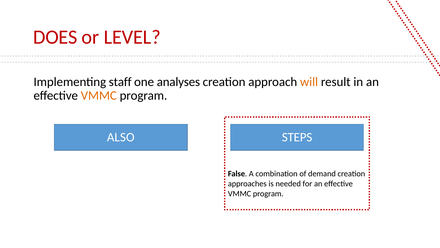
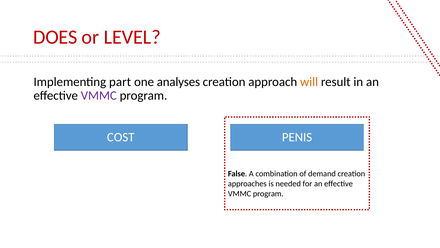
staff: staff -> part
VMMC at (99, 95) colour: orange -> purple
ALSO: ALSO -> COST
STEPS: STEPS -> PENIS
